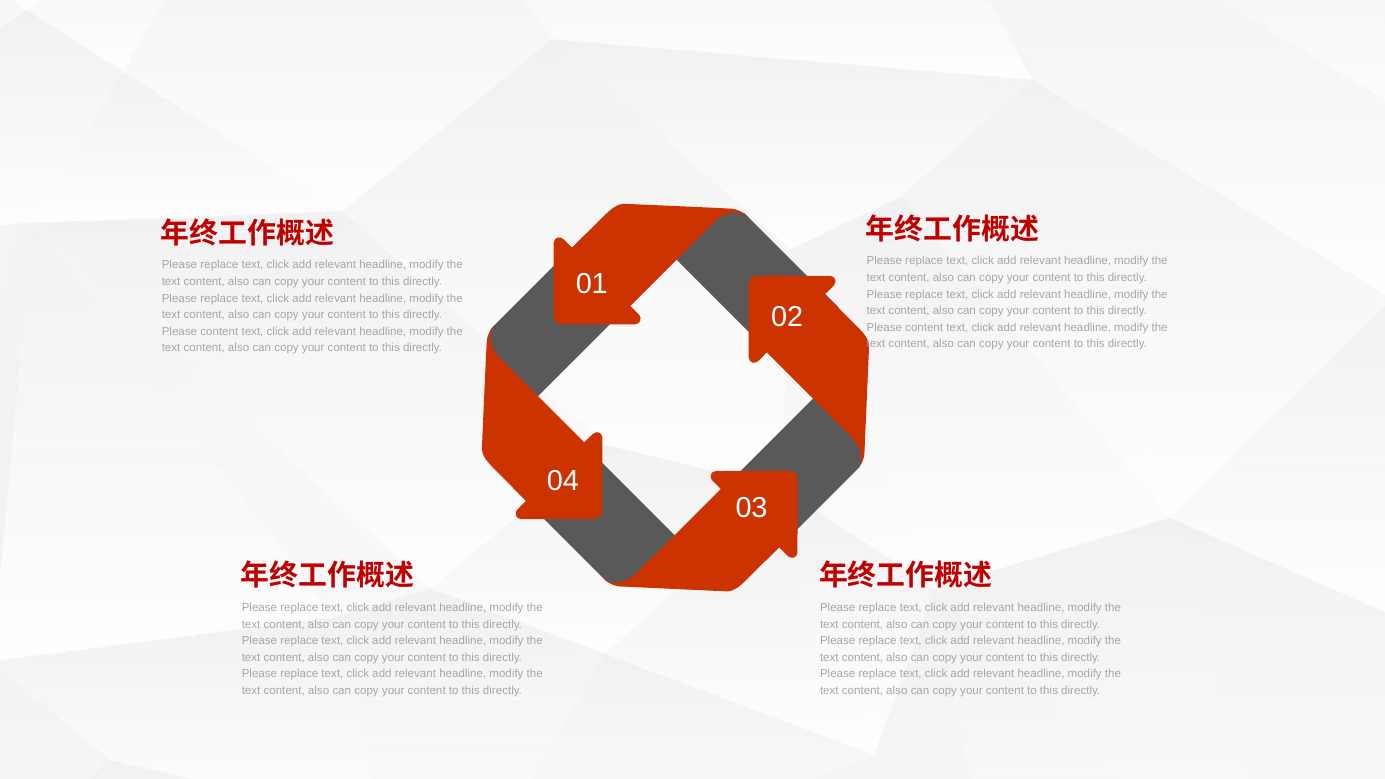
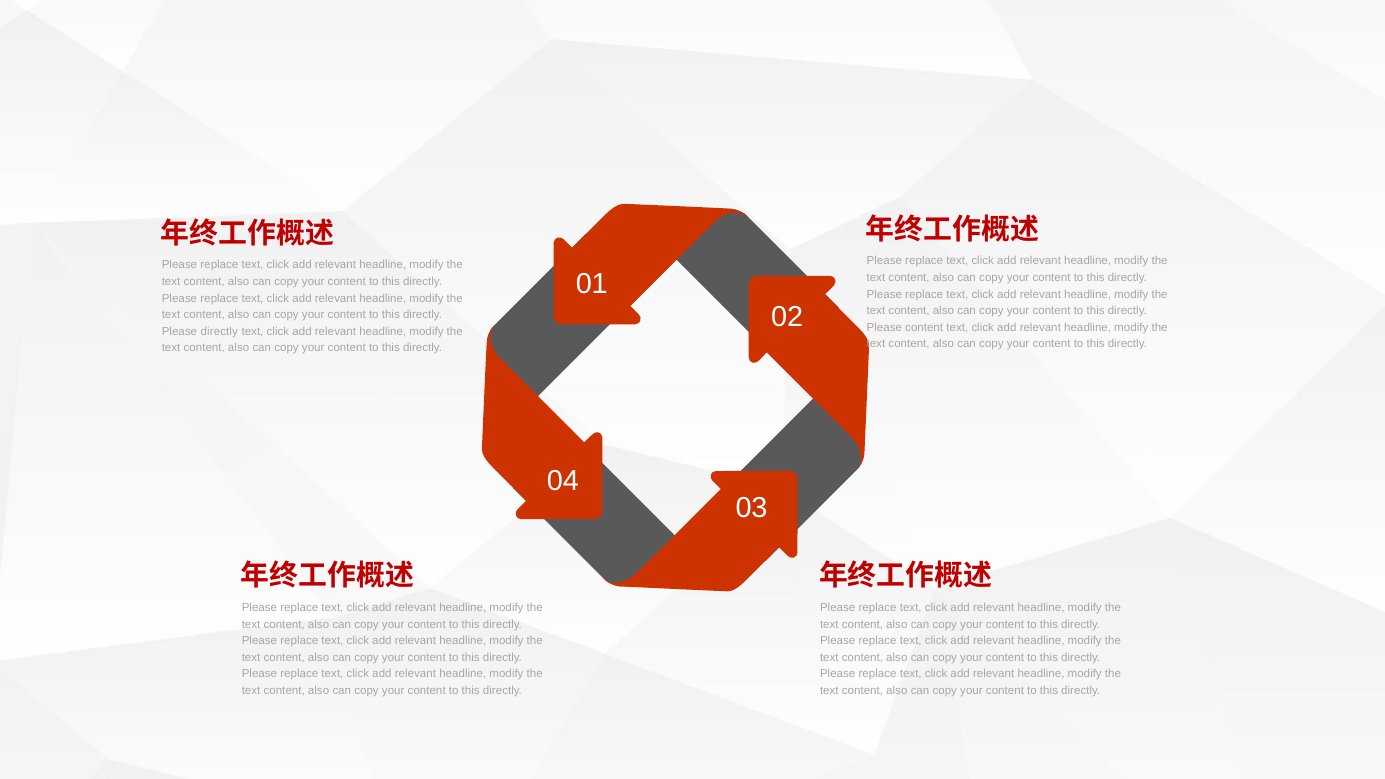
content at (219, 331): content -> directly
